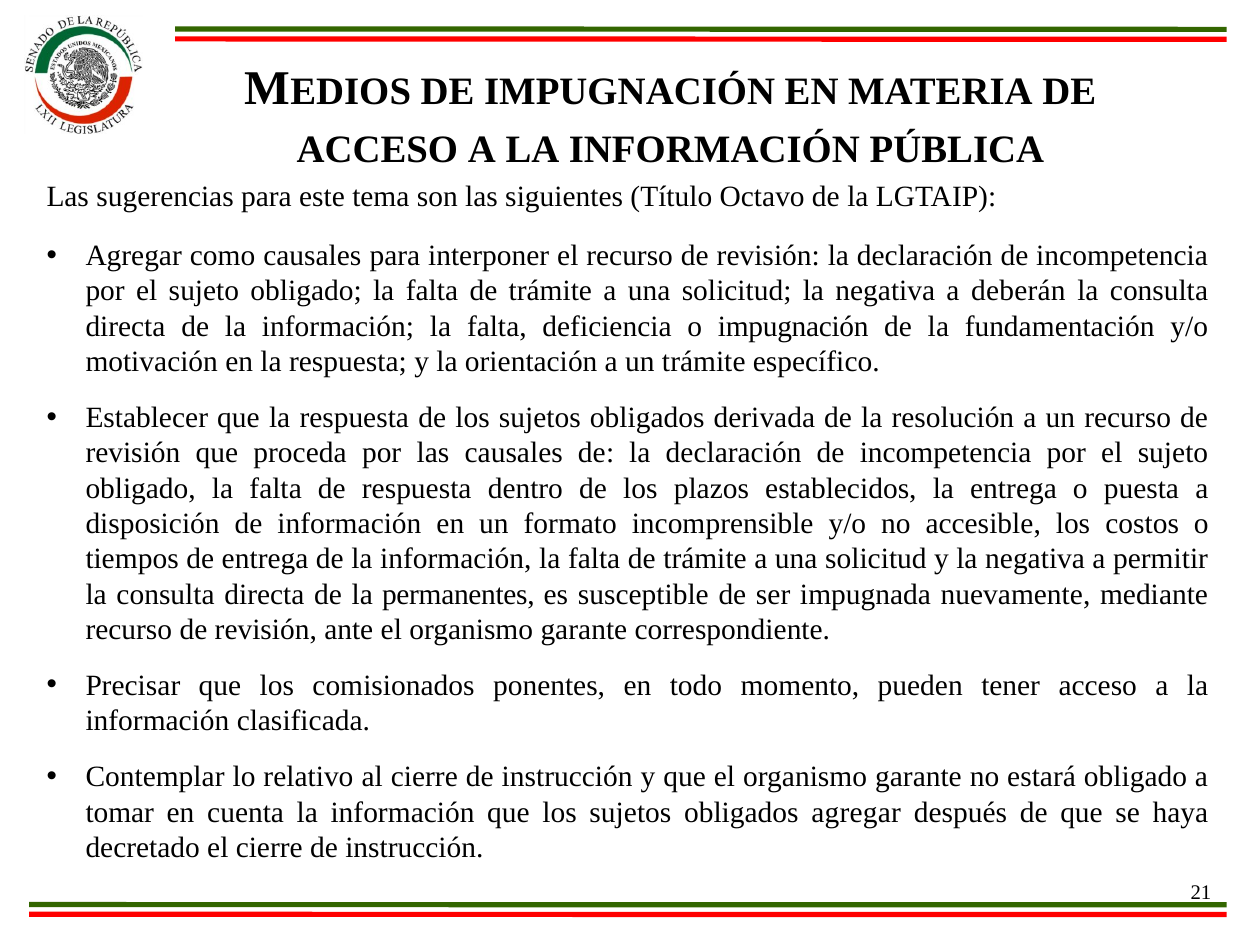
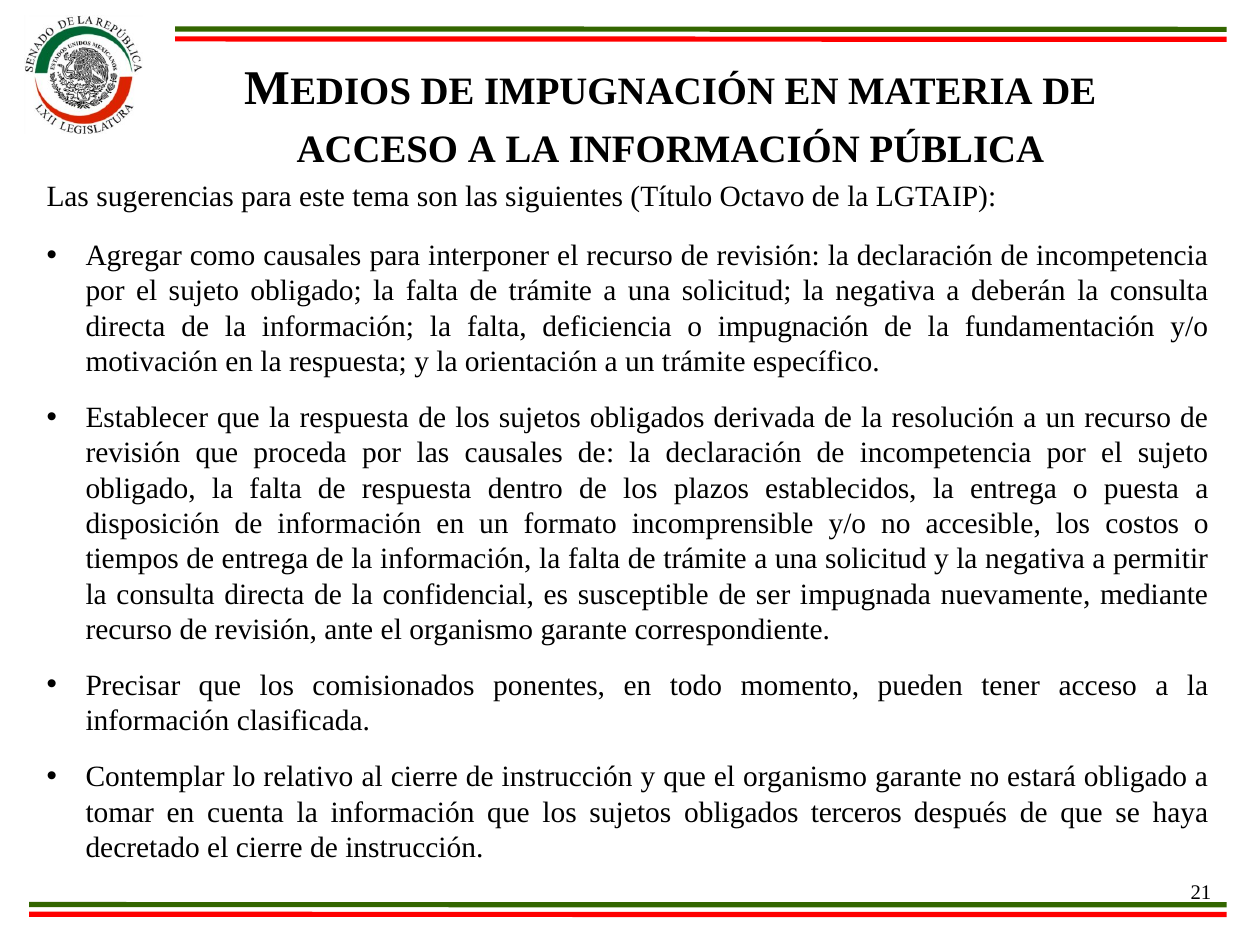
permanentes: permanentes -> confidencial
obligados agregar: agregar -> terceros
